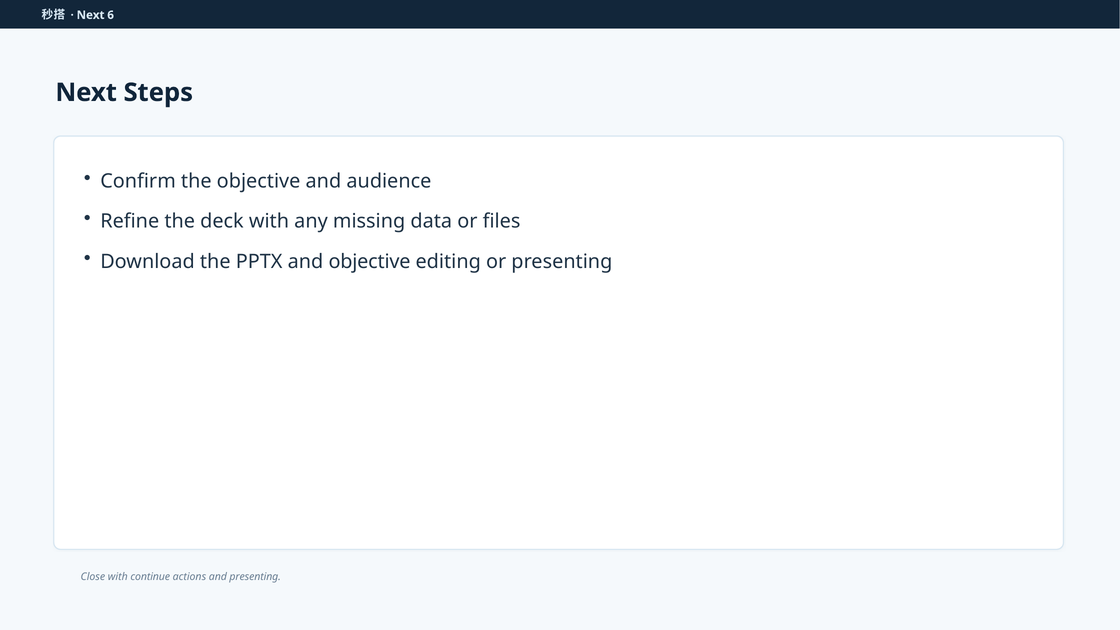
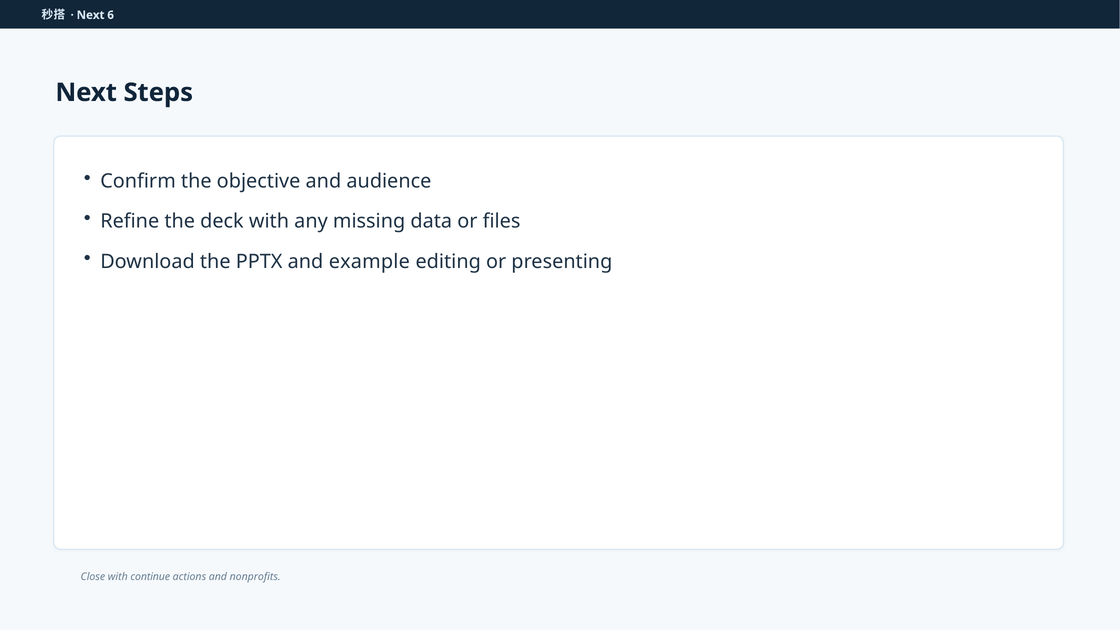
and objective: objective -> example
and presenting: presenting -> nonprofits
